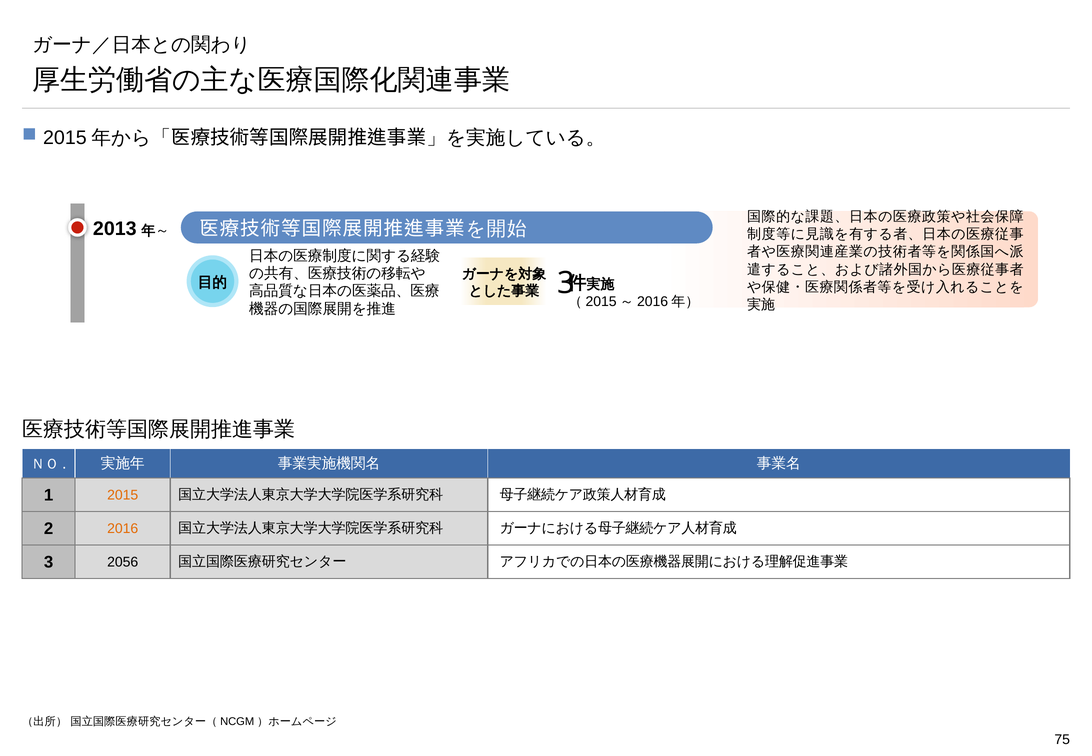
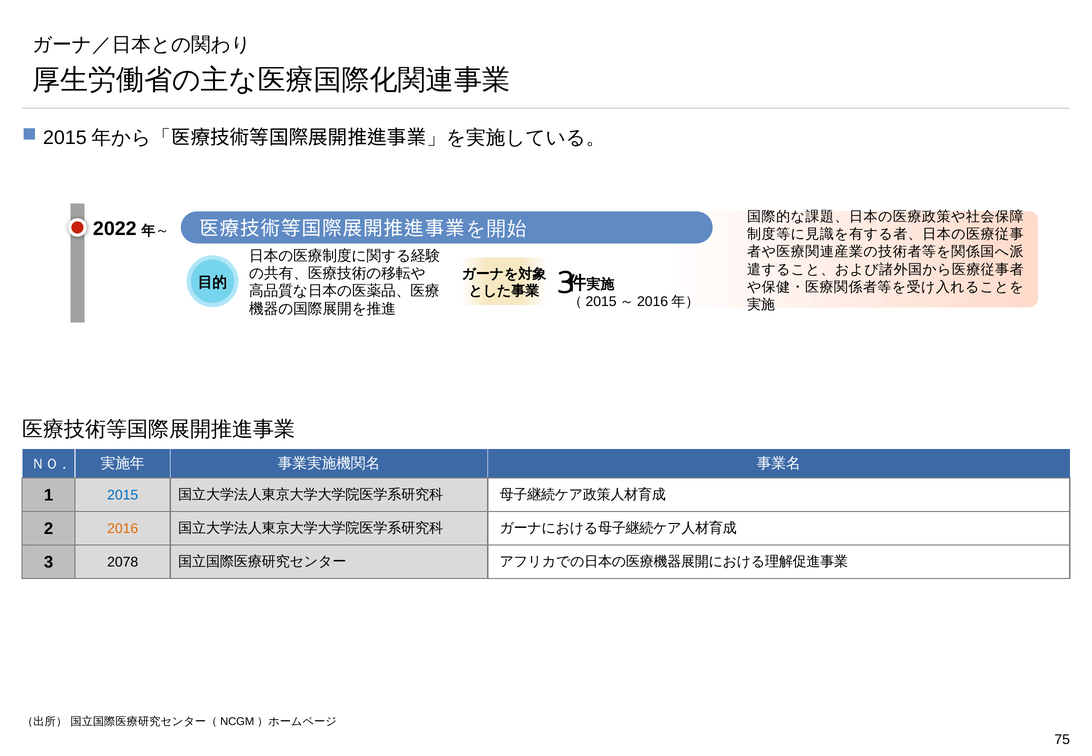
2013: 2013 -> 2022
2015 colour: orange -> blue
2056: 2056 -> 2078
